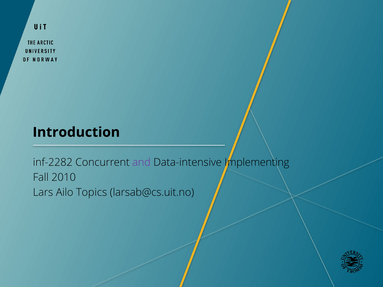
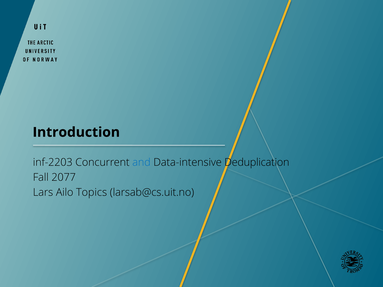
inf-2282: inf-2282 -> inf-2203
and colour: purple -> blue
Implementing: Implementing -> Deduplication
2010: 2010 -> 2077
